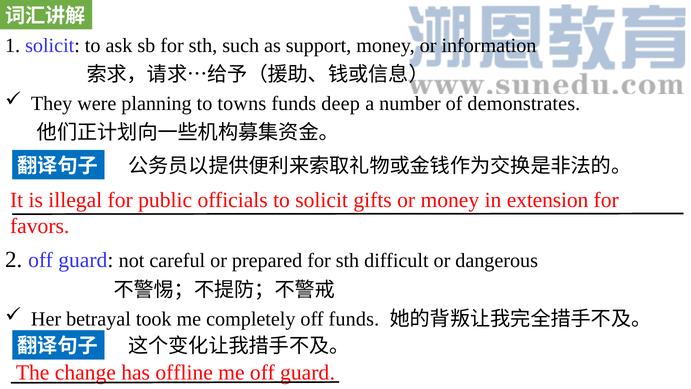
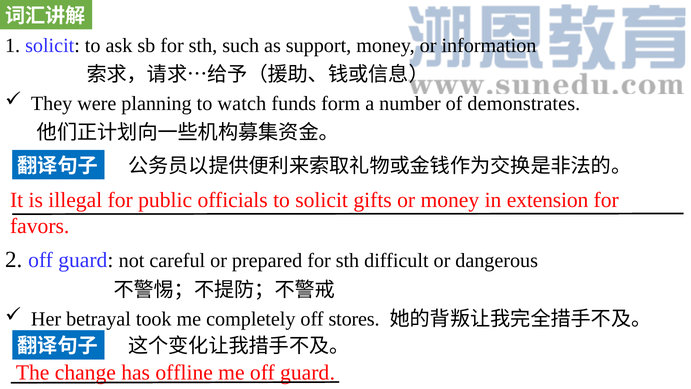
towns: towns -> watch
deep: deep -> form
off funds: funds -> stores
